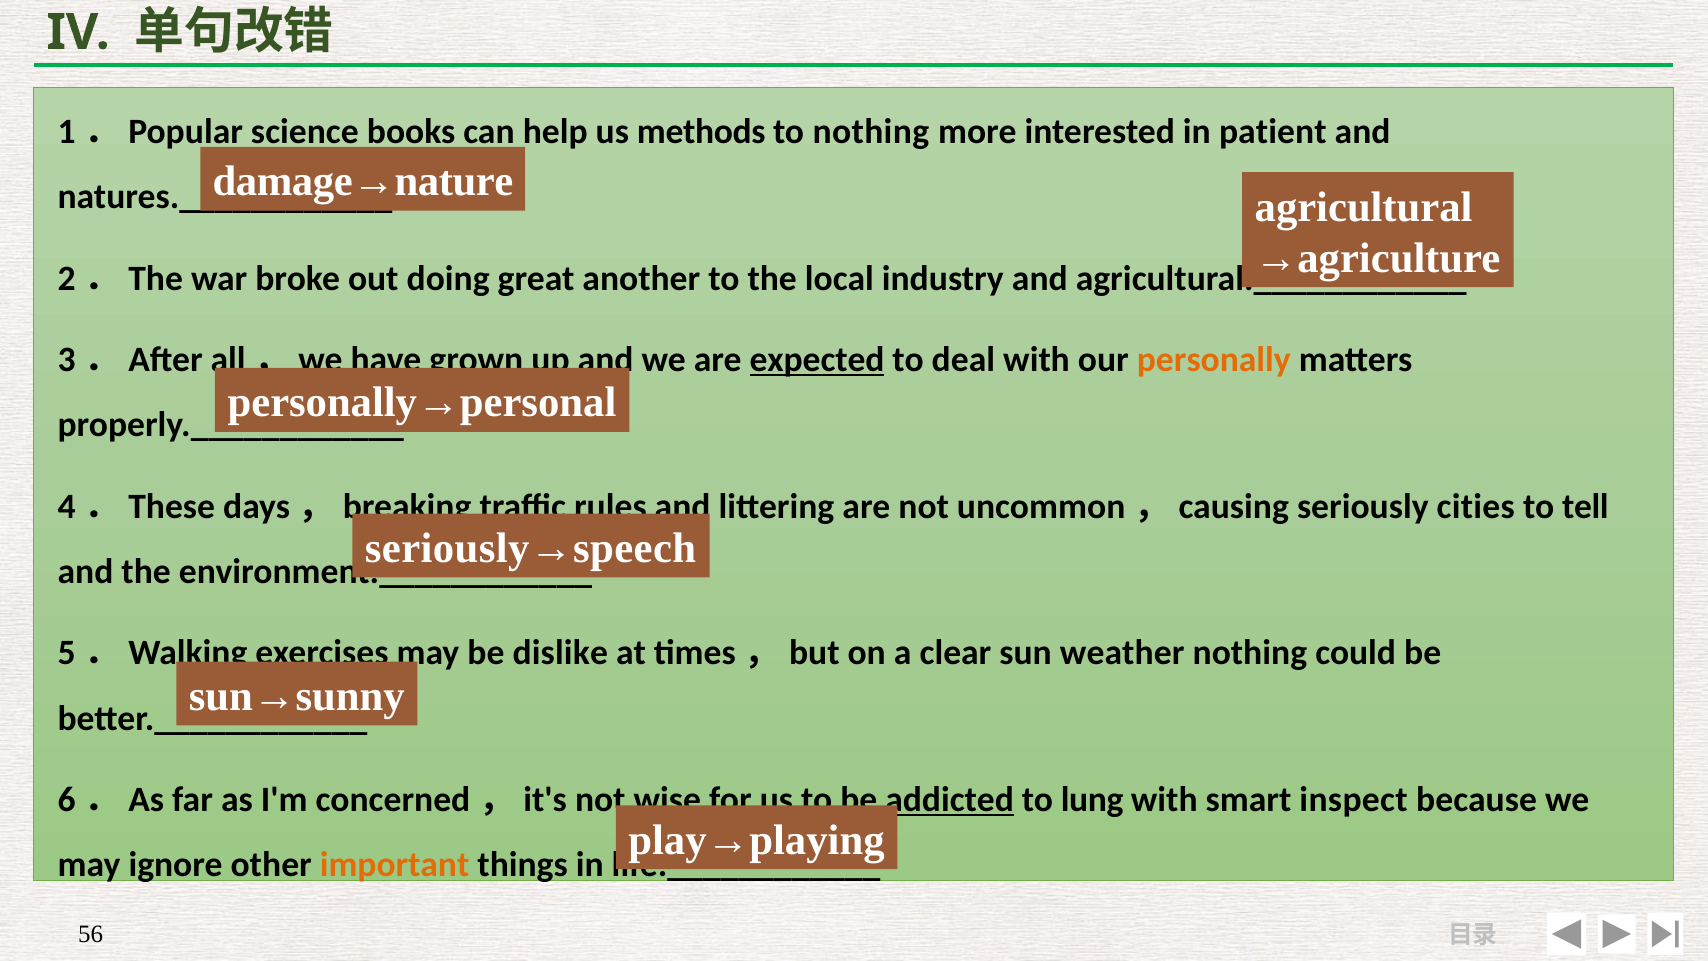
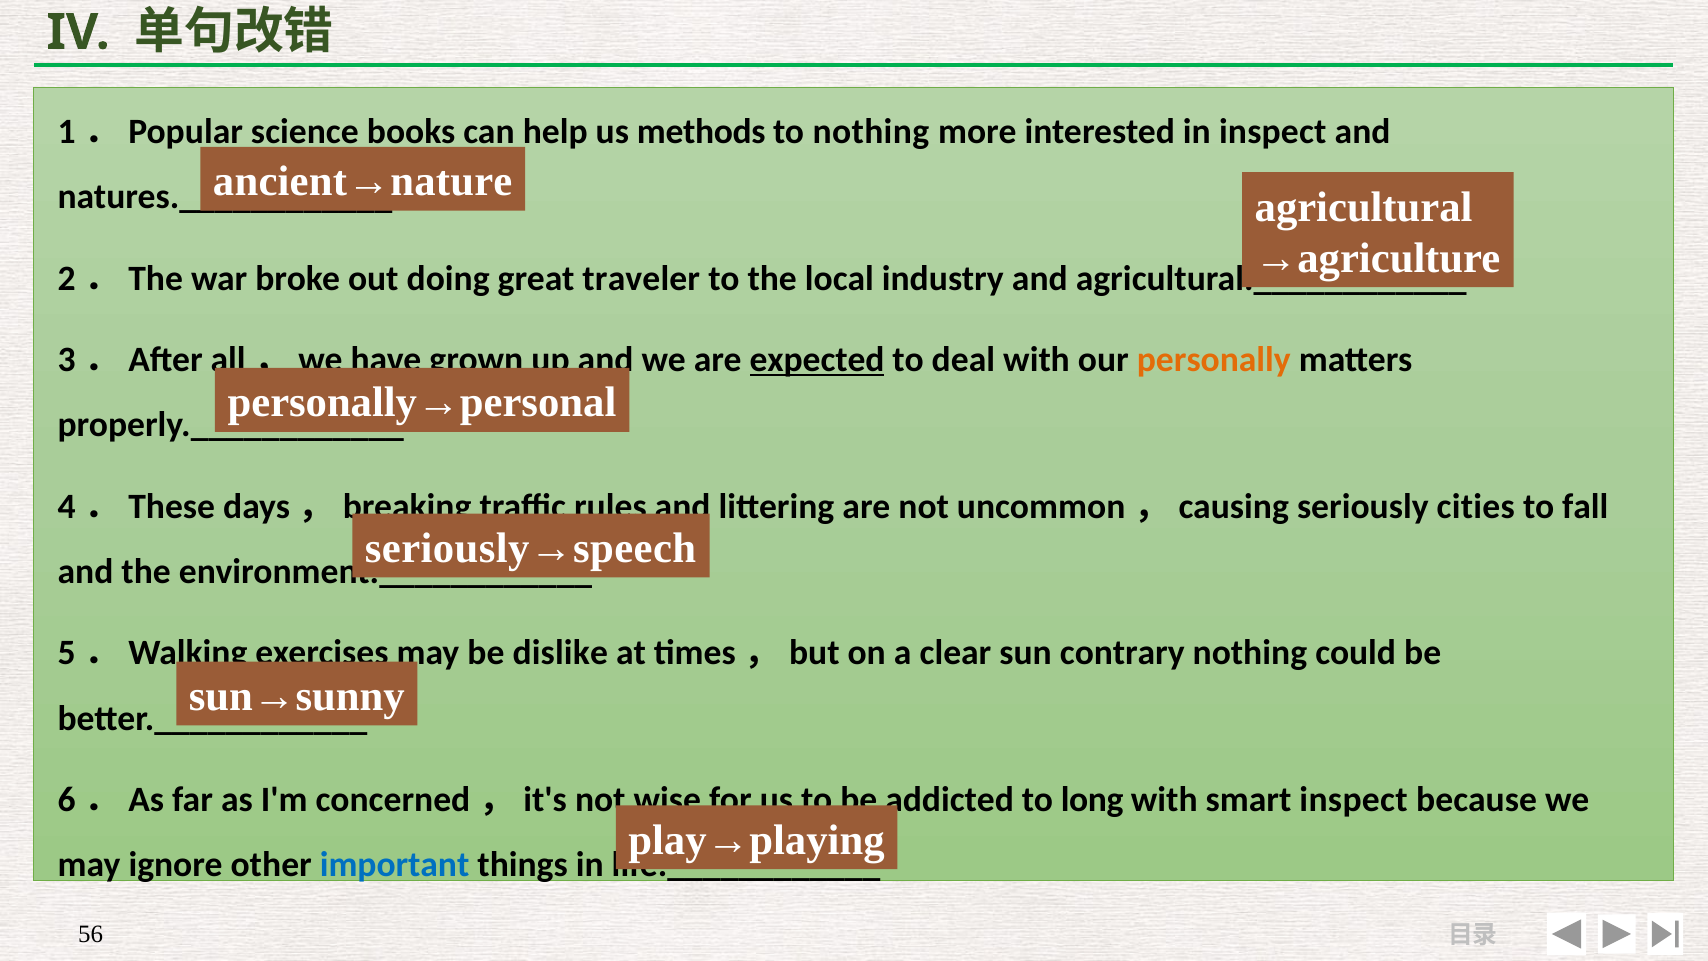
in patient: patient -> inspect
damage→nature: damage→nature -> ancient→nature
another: another -> traveler
tell: tell -> fall
weather: weather -> contrary
addicted underline: present -> none
lung: lung -> long
important colour: orange -> blue
